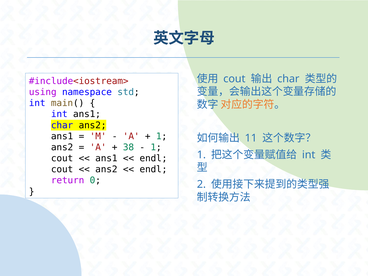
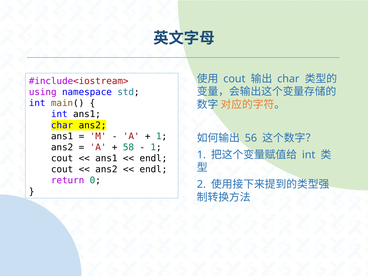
11: 11 -> 56
38: 38 -> 58
